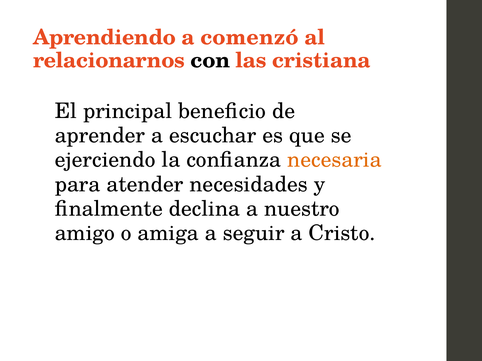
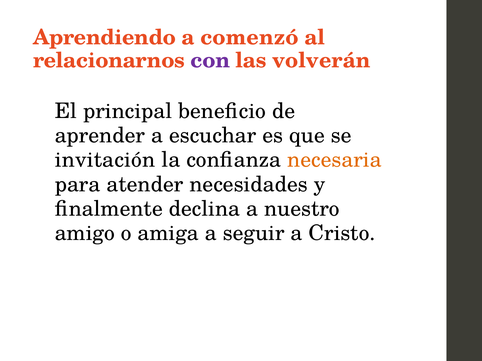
con colour: black -> purple
cristiana: cristiana -> volverán
ejerciendo: ejerciendo -> invitación
